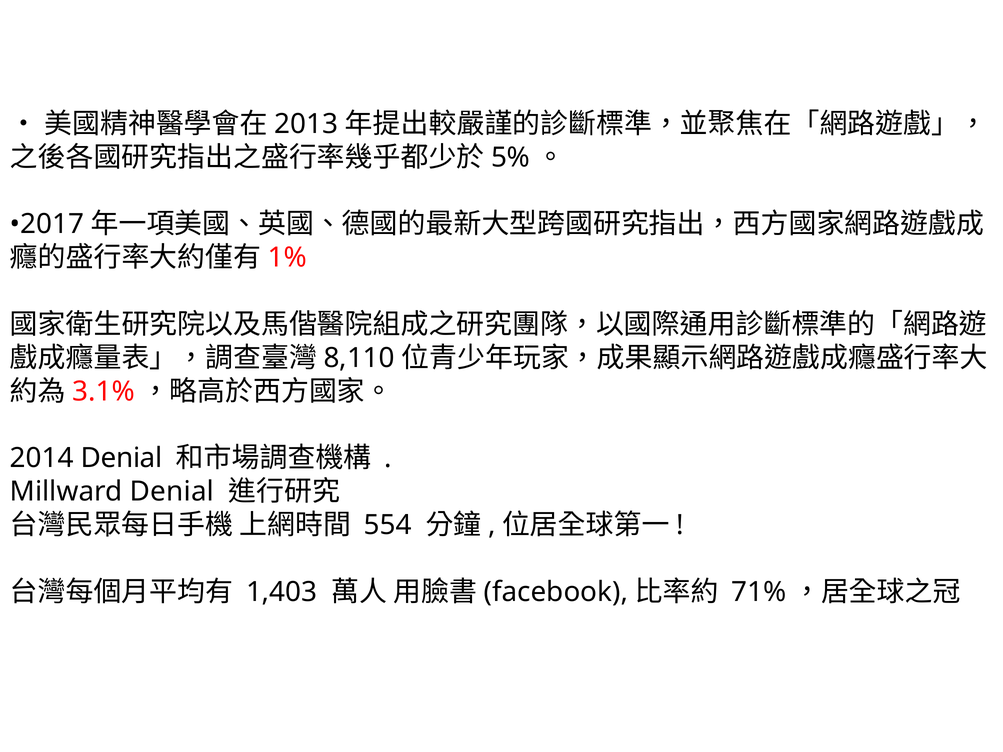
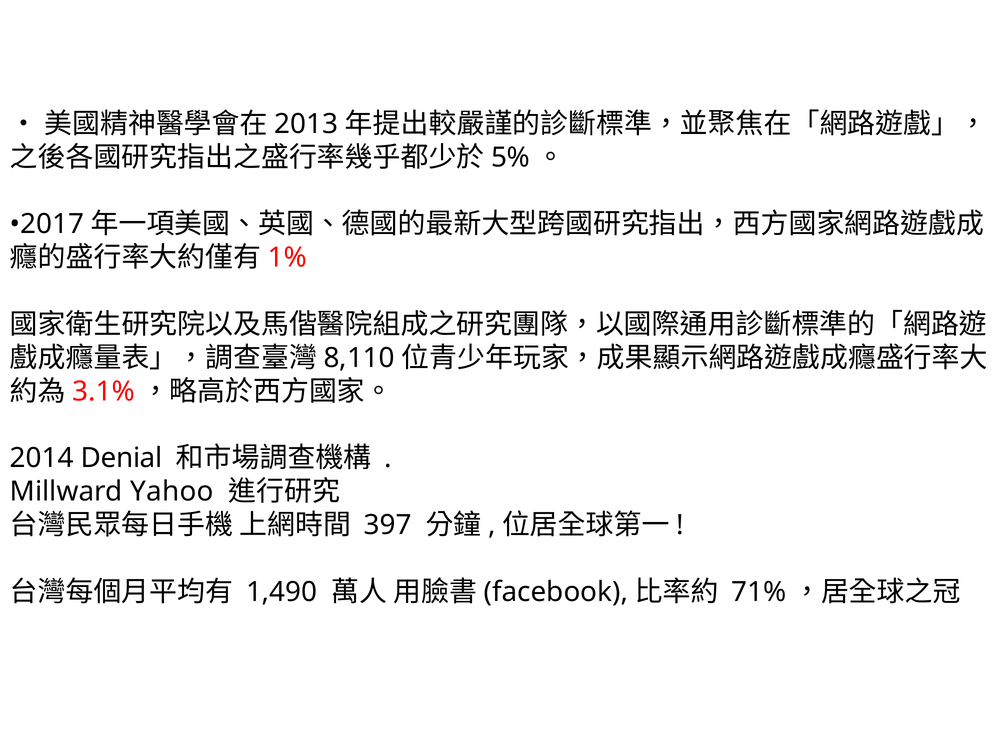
Millward Denial: Denial -> Yahoo
554: 554 -> 397
1,403: 1,403 -> 1,490
